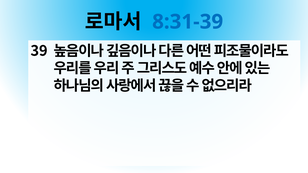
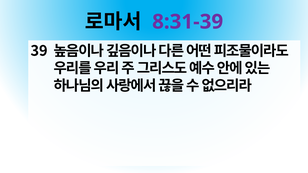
8:31-39 colour: blue -> purple
